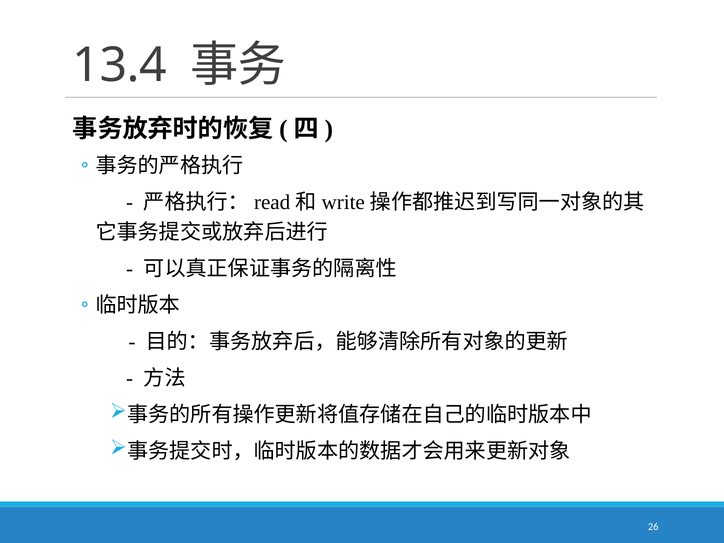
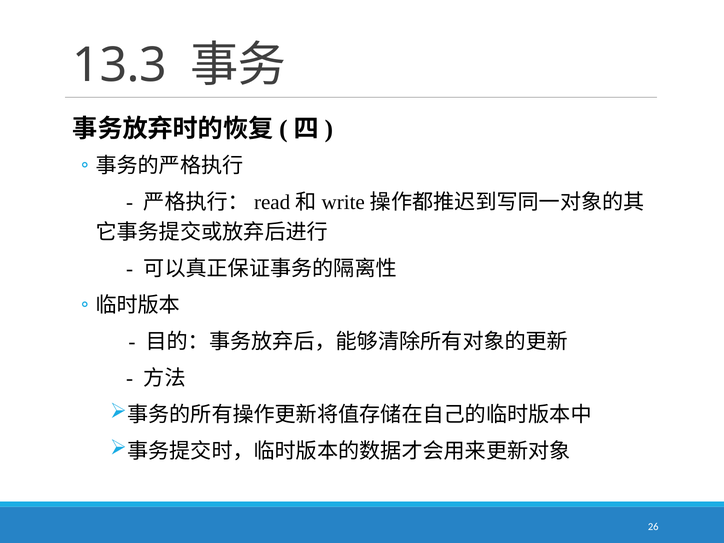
13.4: 13.4 -> 13.3
